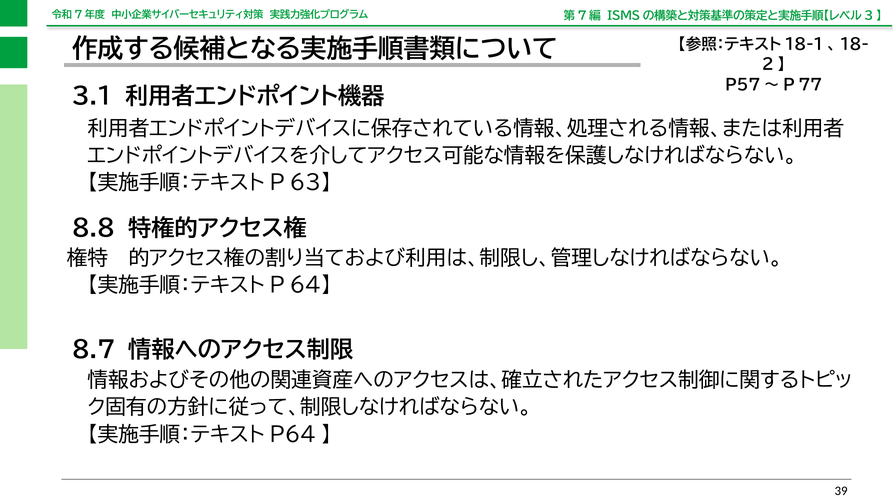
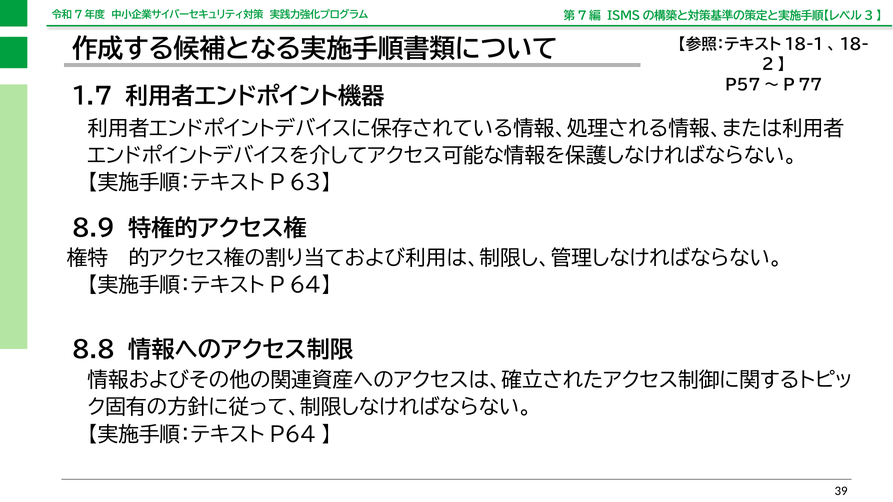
3.1: 3.1 -> 1.7
8.8: 8.8 -> 8.9
8.7: 8.7 -> 8.8
